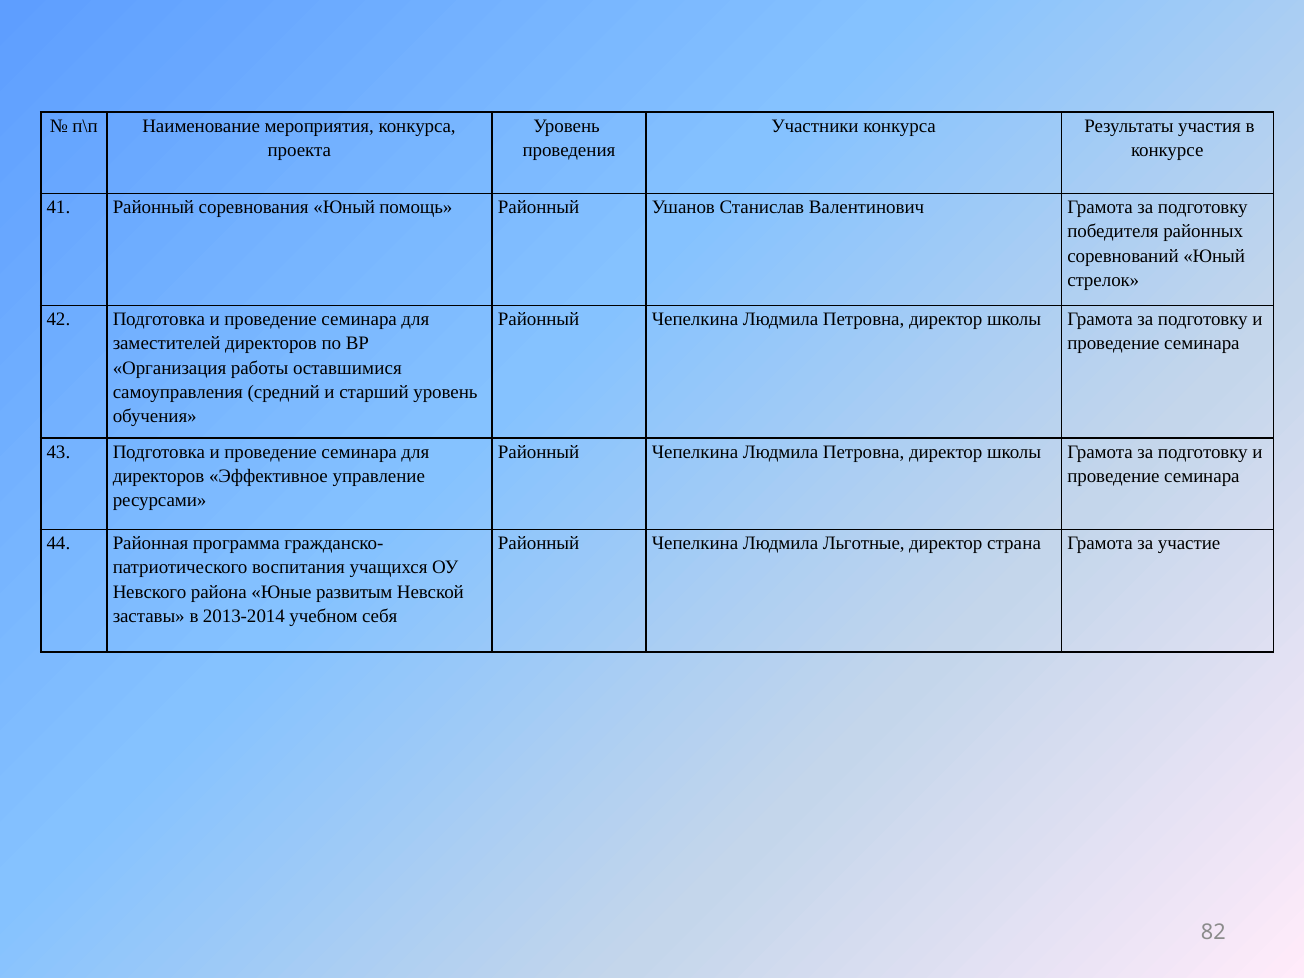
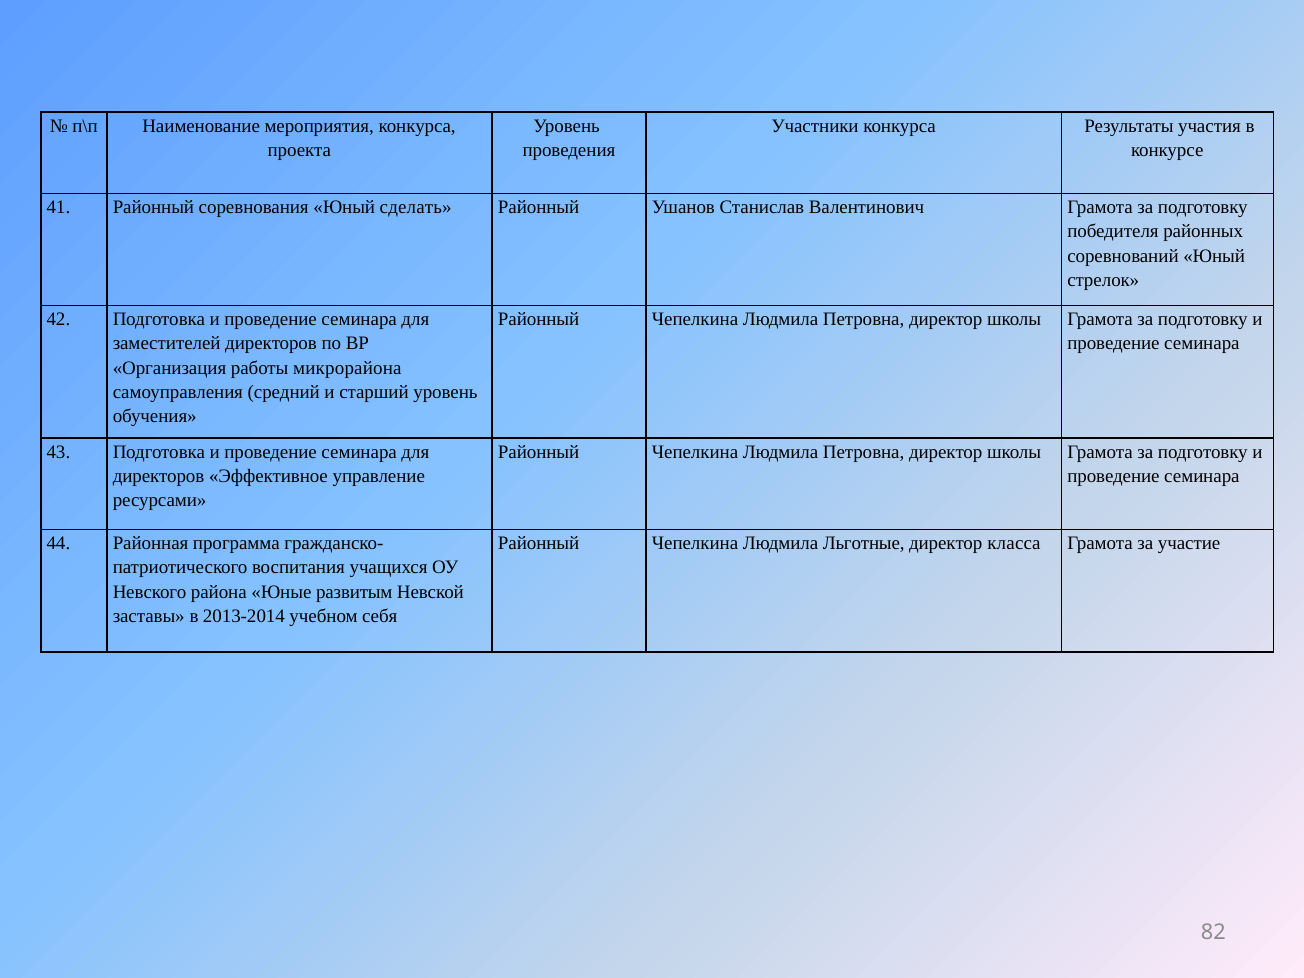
помощь: помощь -> сделать
оставшимися: оставшимися -> микрорайона
страна: страна -> класса
